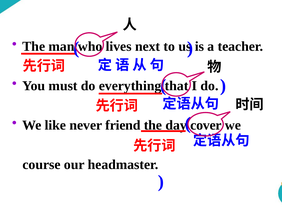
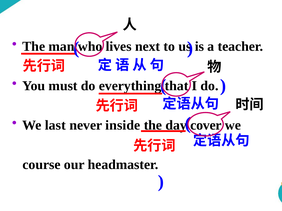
like: like -> last
friend: friend -> inside
